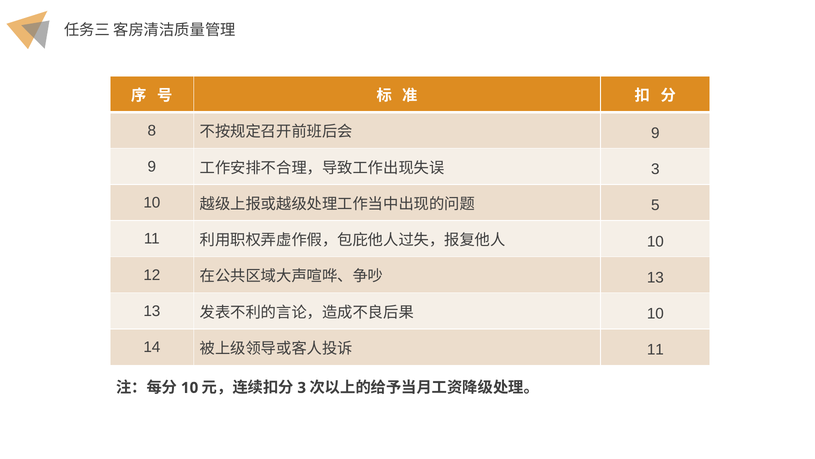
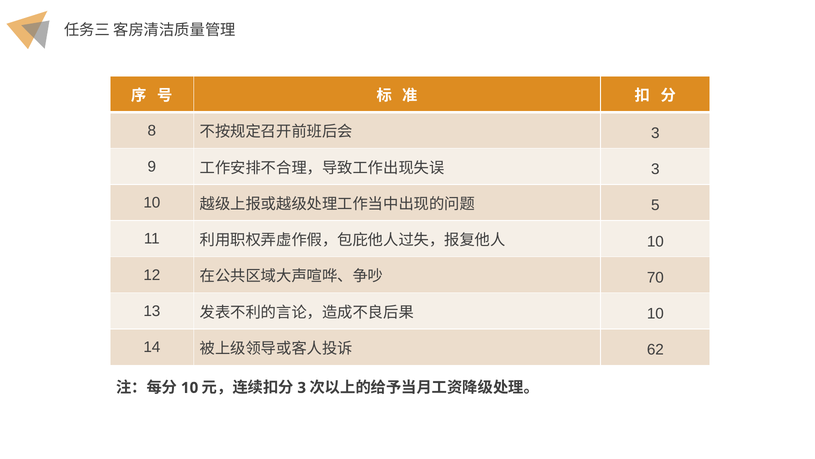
9 at (655, 133): 9 -> 3
13 at (655, 277): 13 -> 70
11 at (655, 349): 11 -> 62
